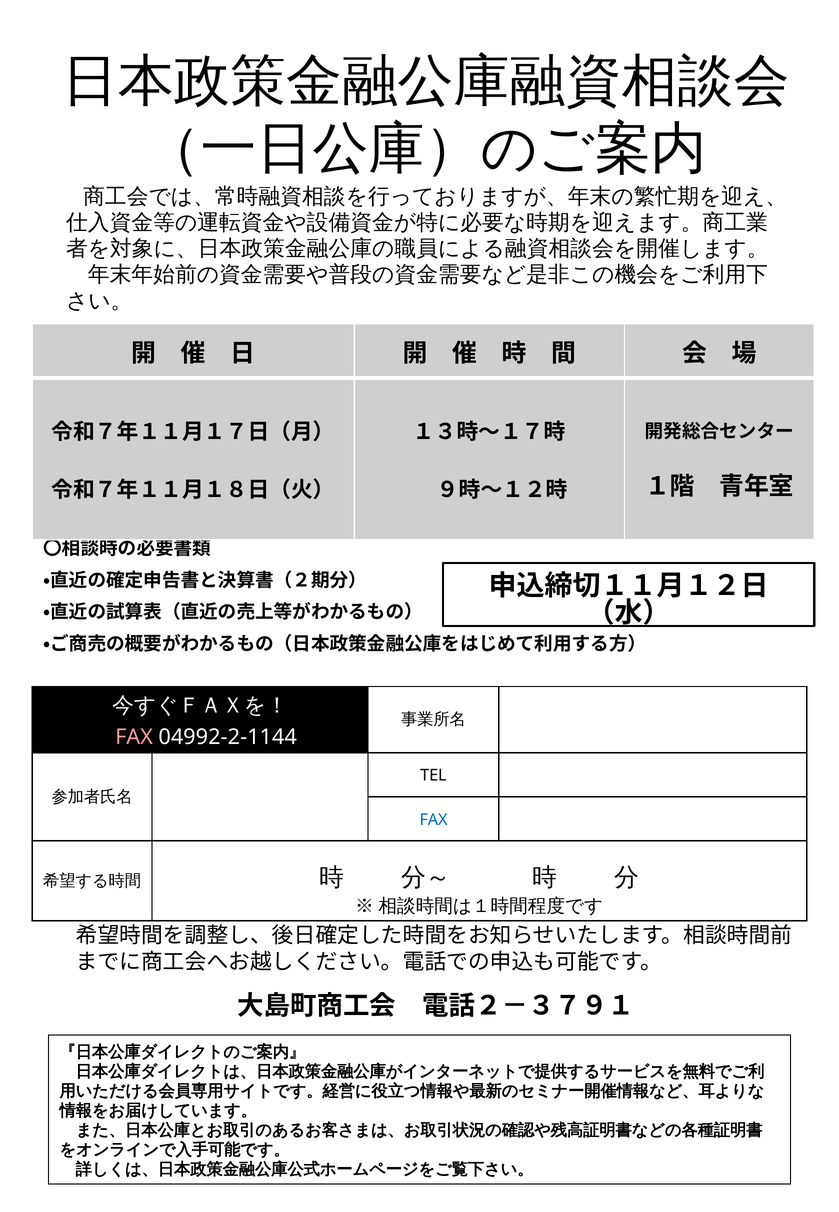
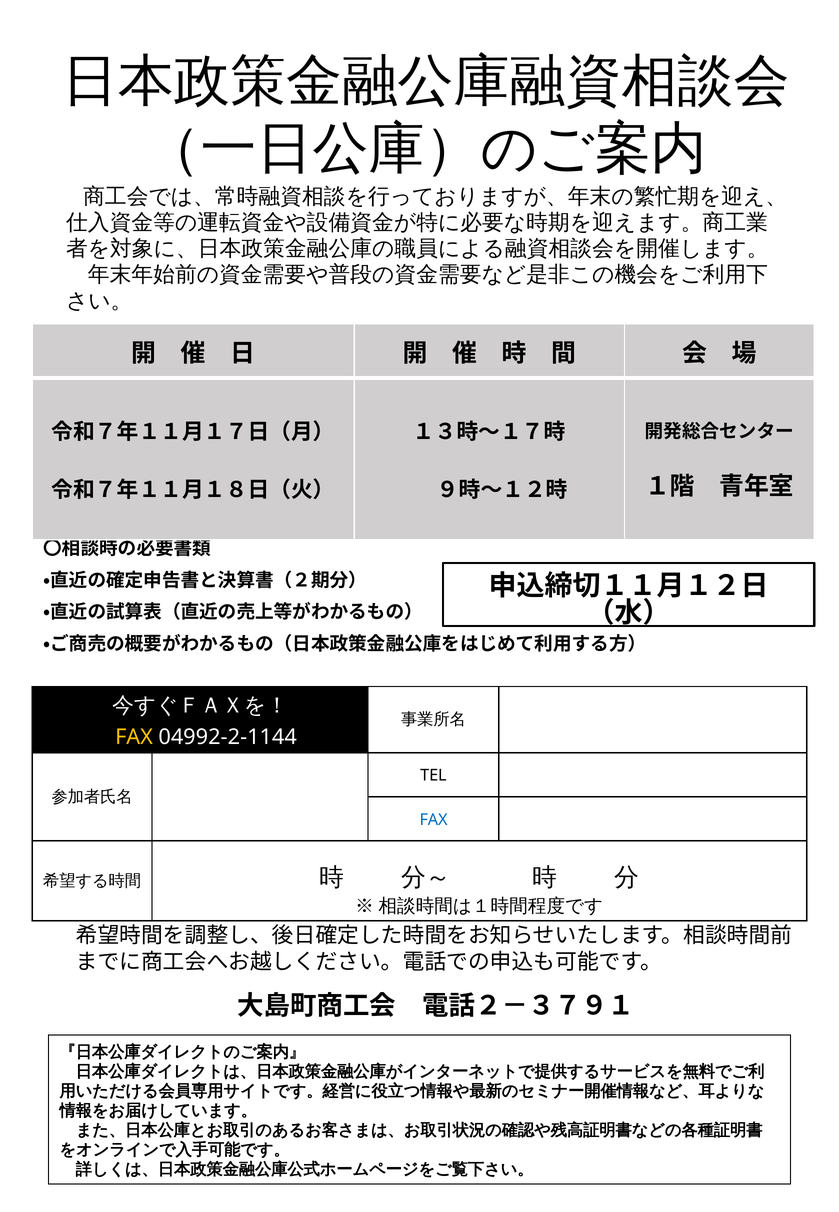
FAX at (134, 737) colour: pink -> yellow
